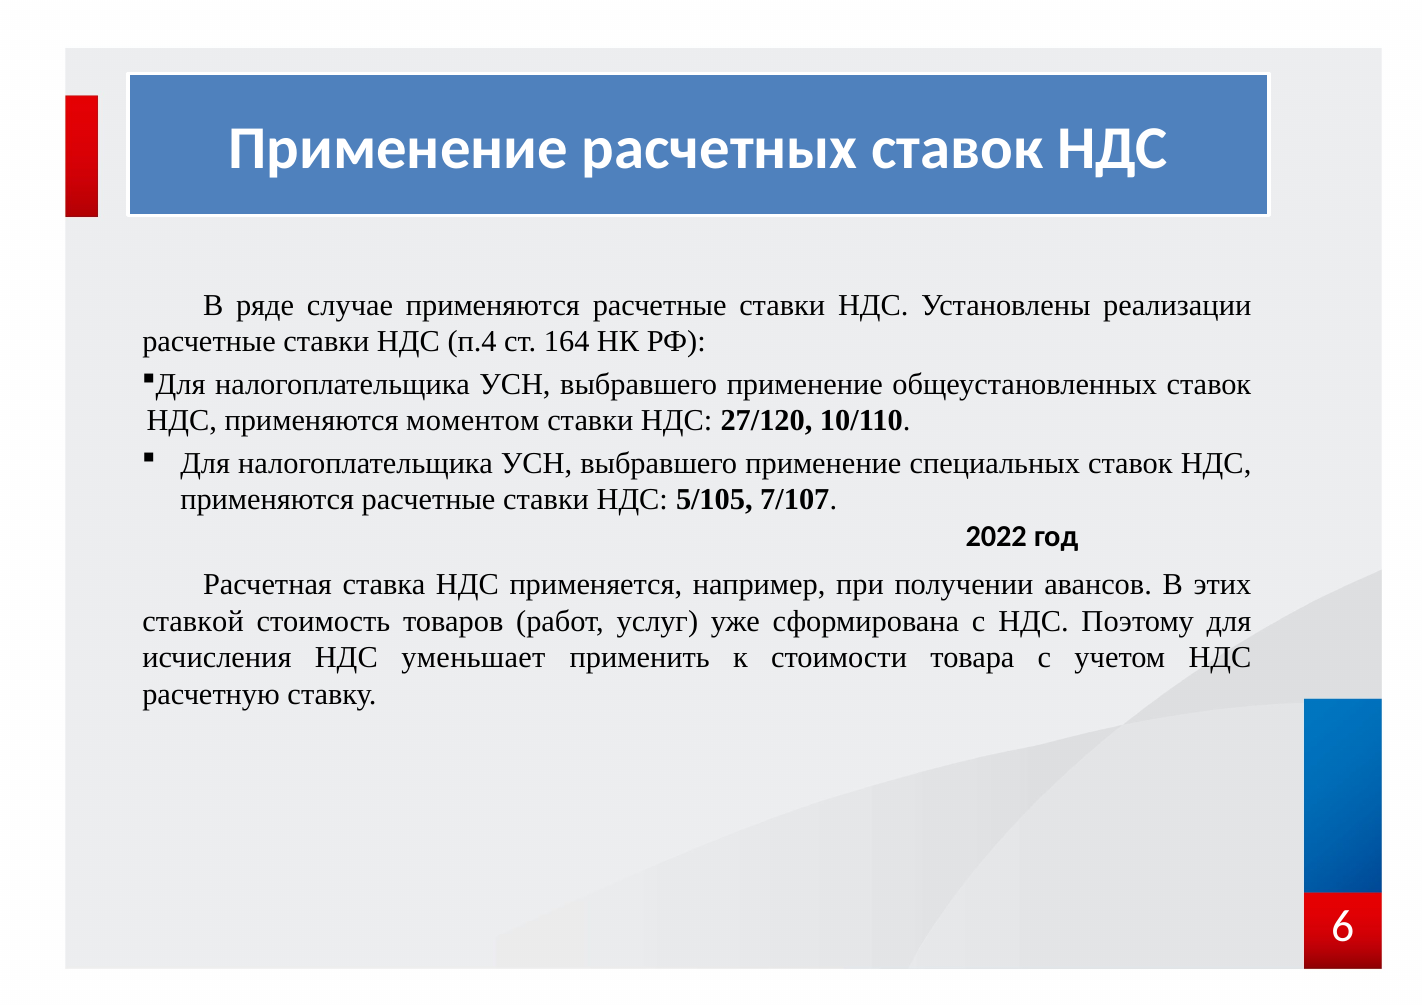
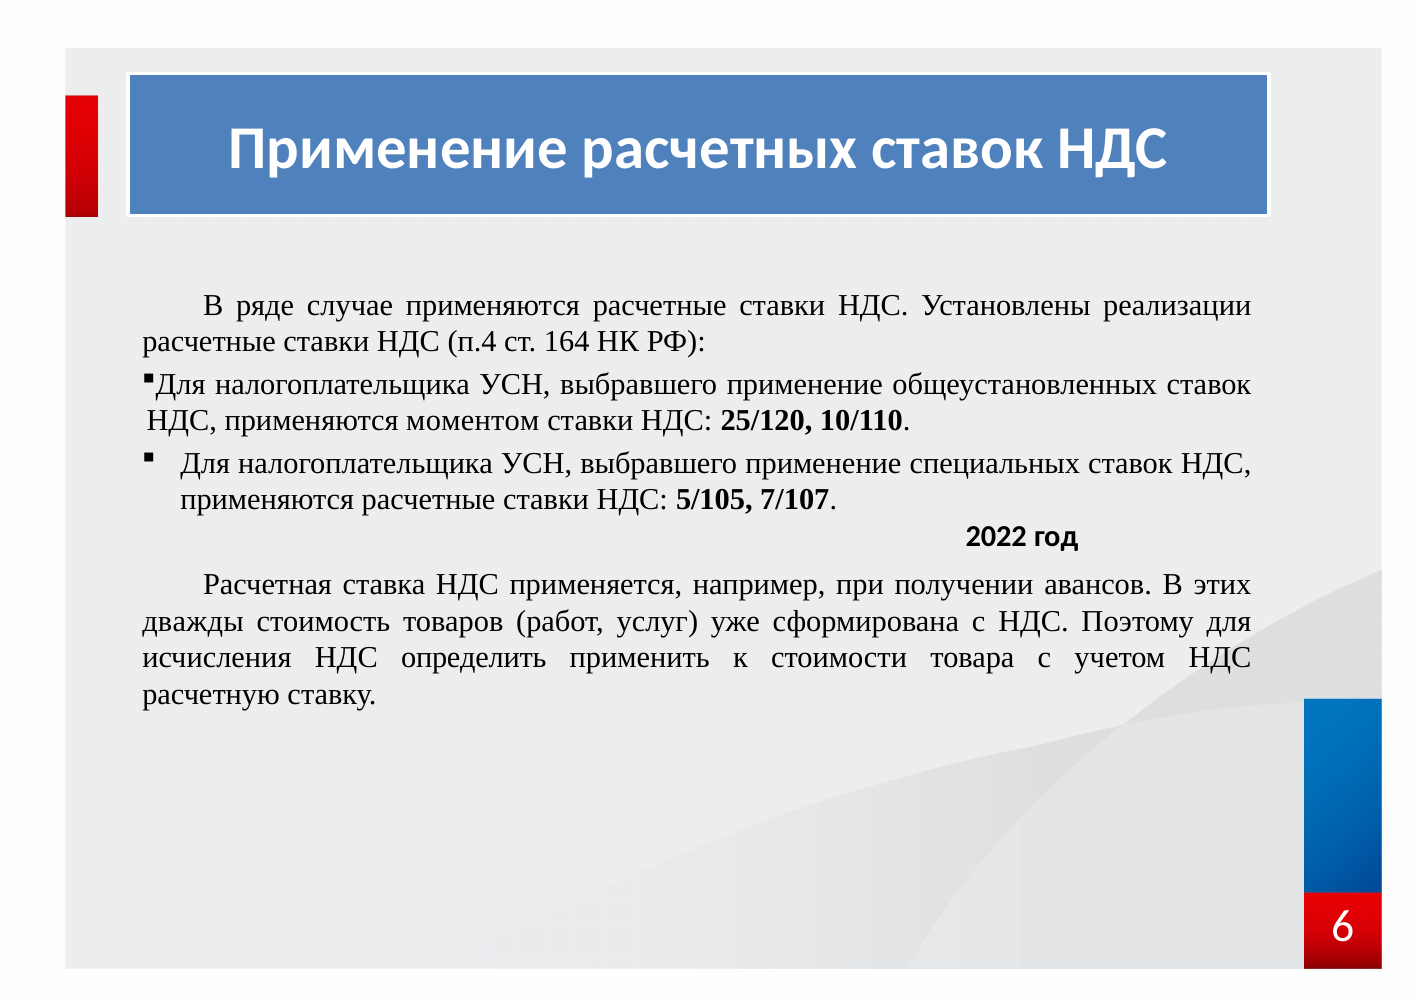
27/120: 27/120 -> 25/120
ставкой: ставкой -> дважды
уменьшает: уменьшает -> определить
